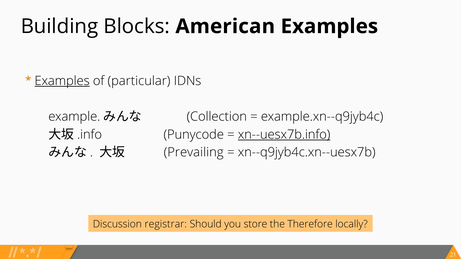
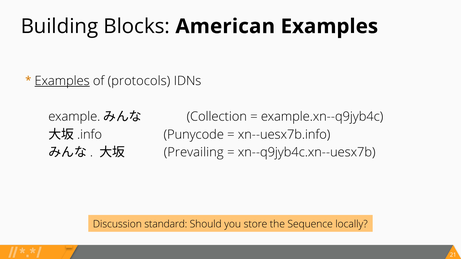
particular: particular -> protocols
xn--uesx7b.info underline: present -> none
registrar: registrar -> standard
Therefore: Therefore -> Sequence
